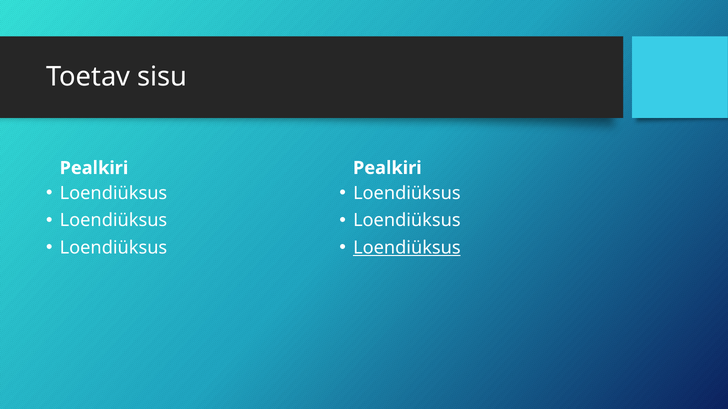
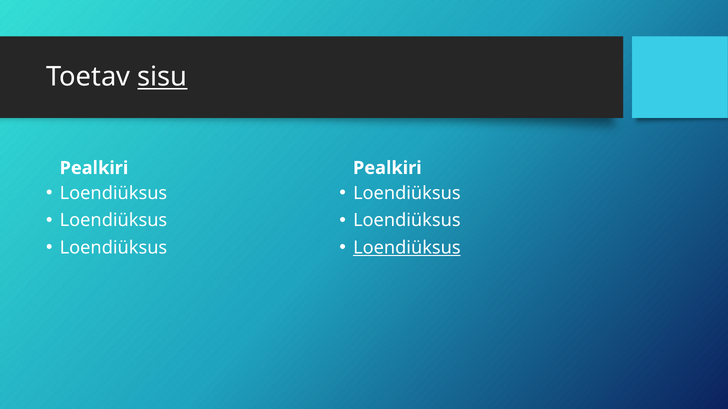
sisu underline: none -> present
